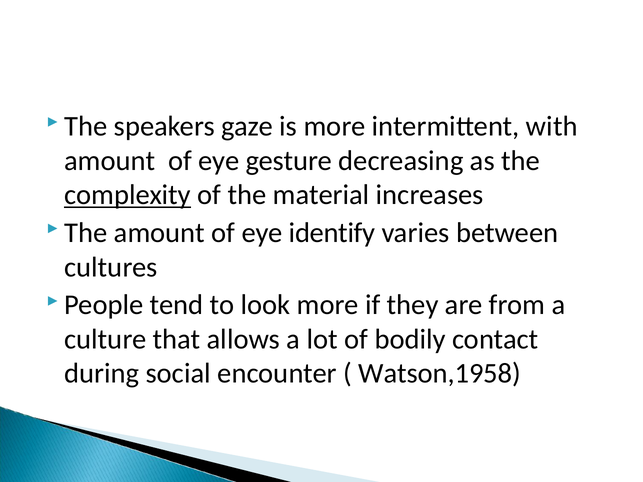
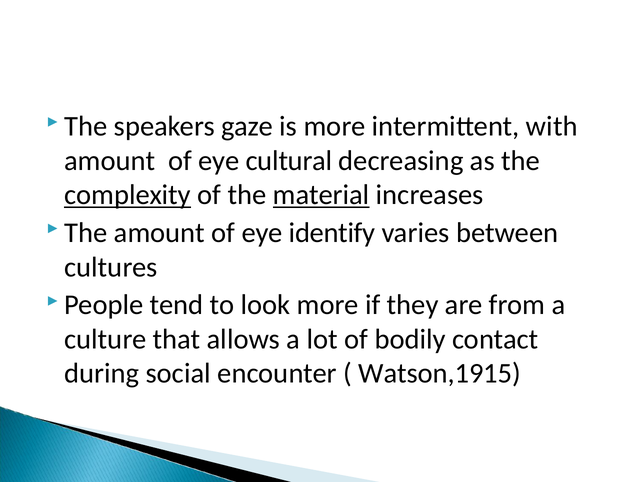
gesture: gesture -> cultural
material underline: none -> present
Watson,1958: Watson,1958 -> Watson,1915
